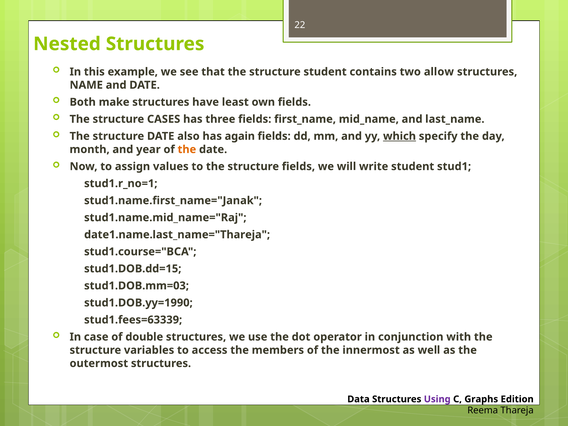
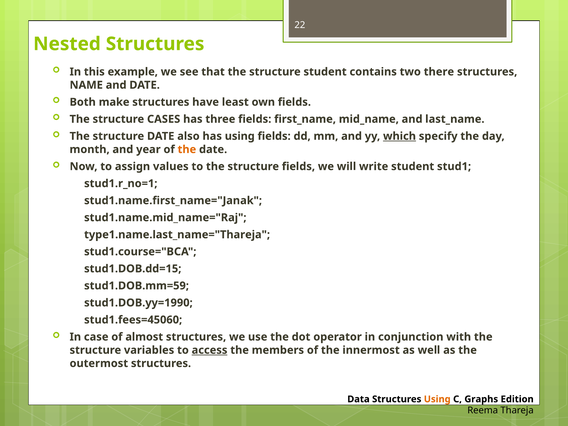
allow: allow -> there
has again: again -> using
date1.name.last_name="Thareja: date1.name.last_name="Thareja -> type1.name.last_name="Thareja
stud1.DOB.mm=03: stud1.DOB.mm=03 -> stud1.DOB.mm=59
stud1.fees=63339: stud1.fees=63339 -> stud1.fees=45060
double: double -> almost
access underline: none -> present
Using at (437, 399) colour: purple -> orange
